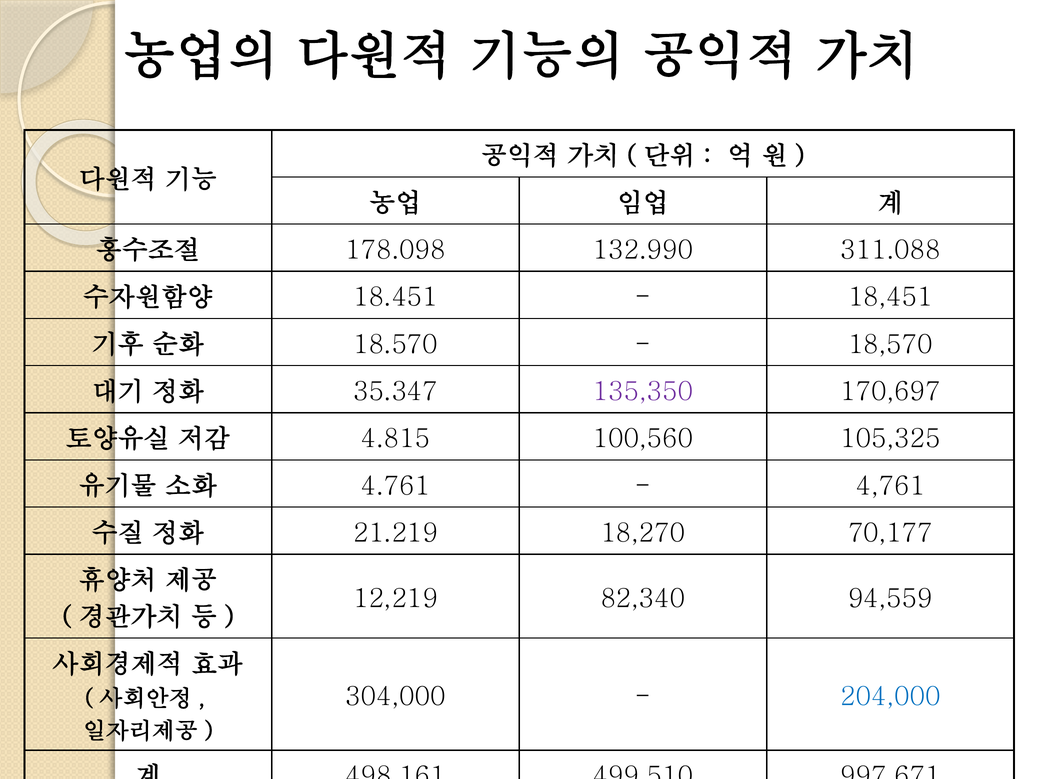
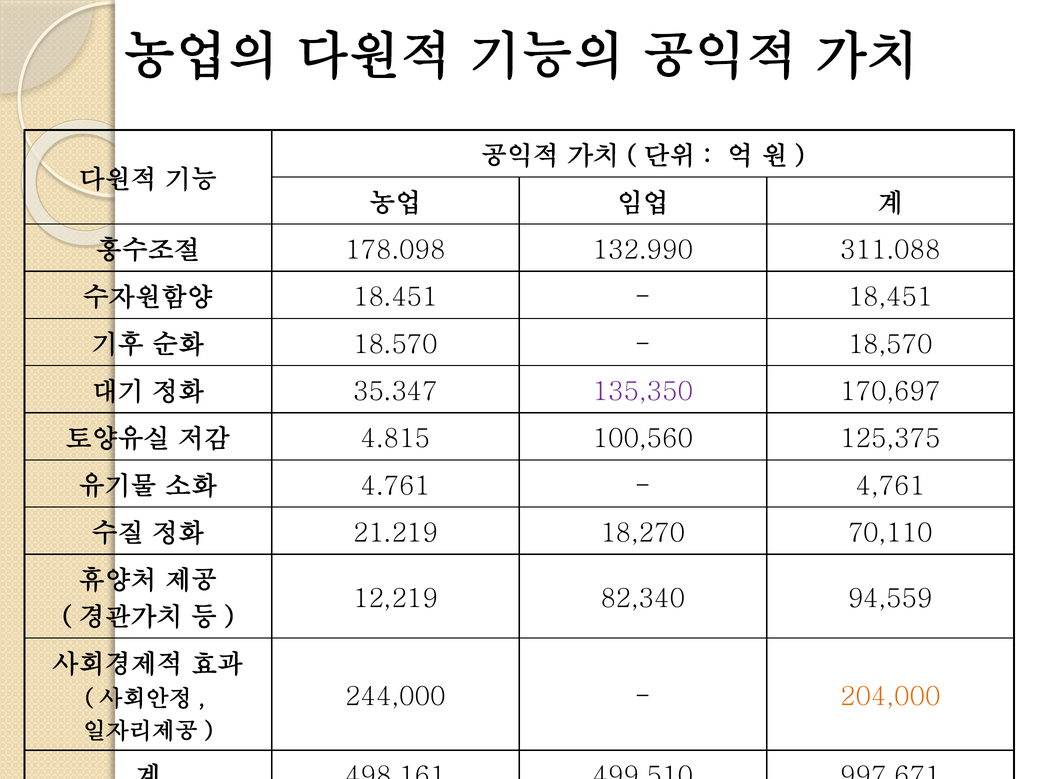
105,325: 105,325 -> 125,375
70,177: 70,177 -> 70,110
304,000: 304,000 -> 244,000
204,000 colour: blue -> orange
